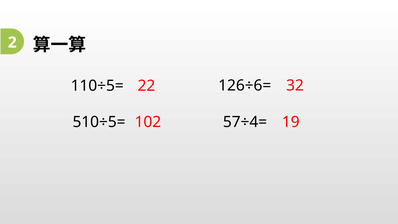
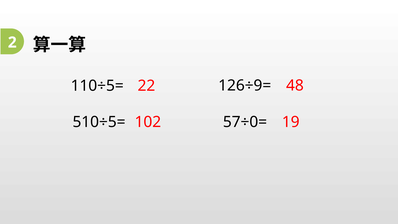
126÷6=: 126÷6= -> 126÷9=
32: 32 -> 48
57÷4=: 57÷4= -> 57÷0=
